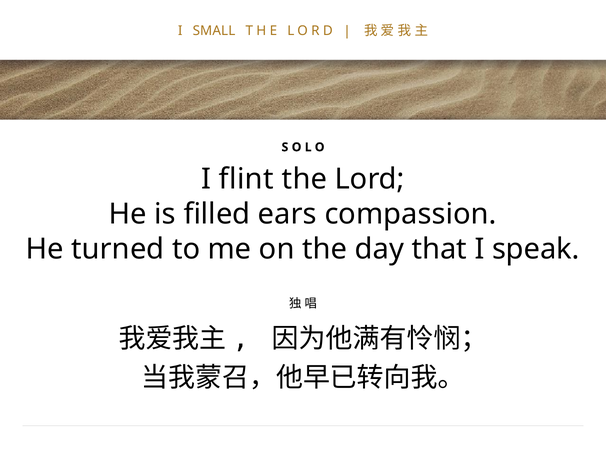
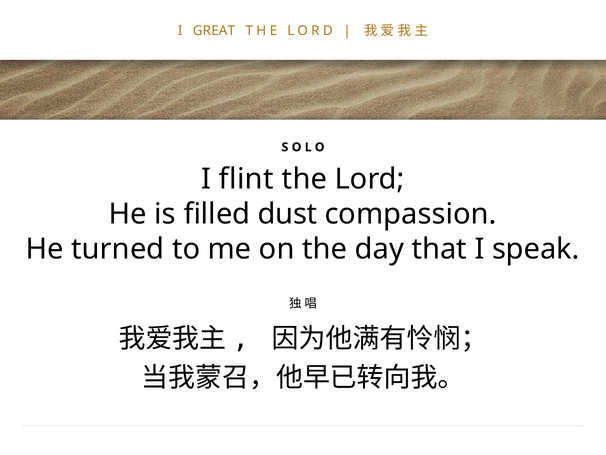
SMALL: SMALL -> GREAT
ears: ears -> dust
